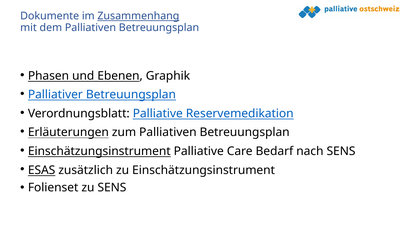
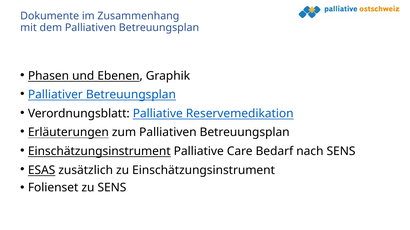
Zusammenhang underline: present -> none
